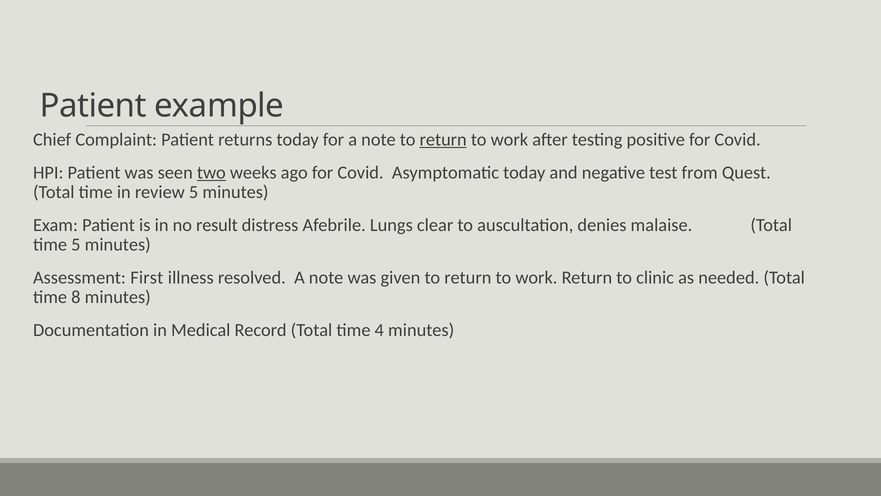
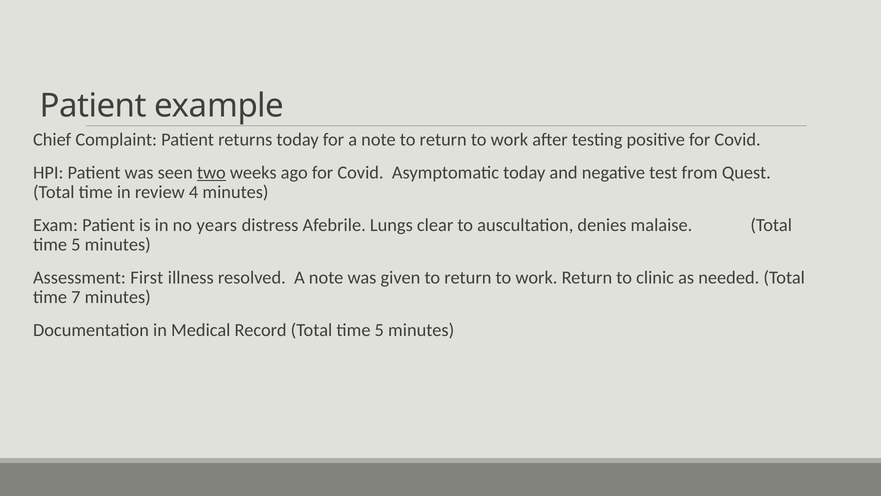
return at (443, 140) underline: present -> none
review 5: 5 -> 4
result: result -> years
8: 8 -> 7
Record Total time 4: 4 -> 5
